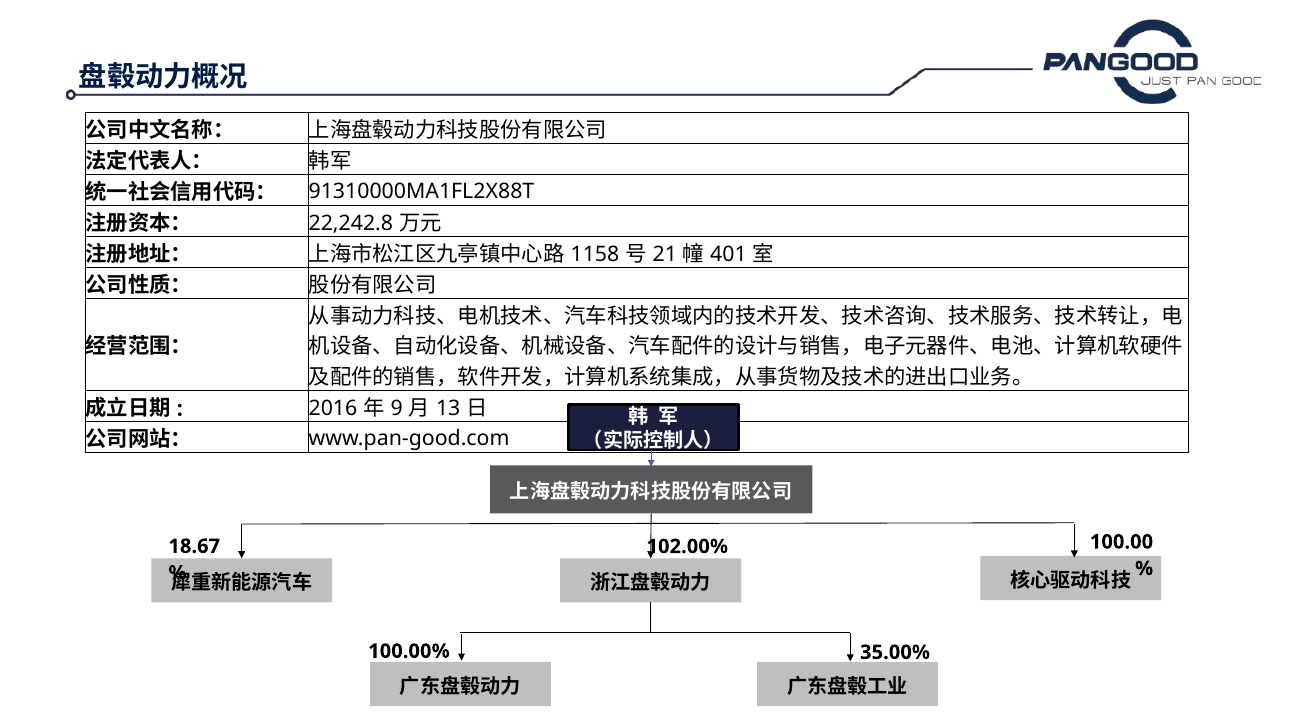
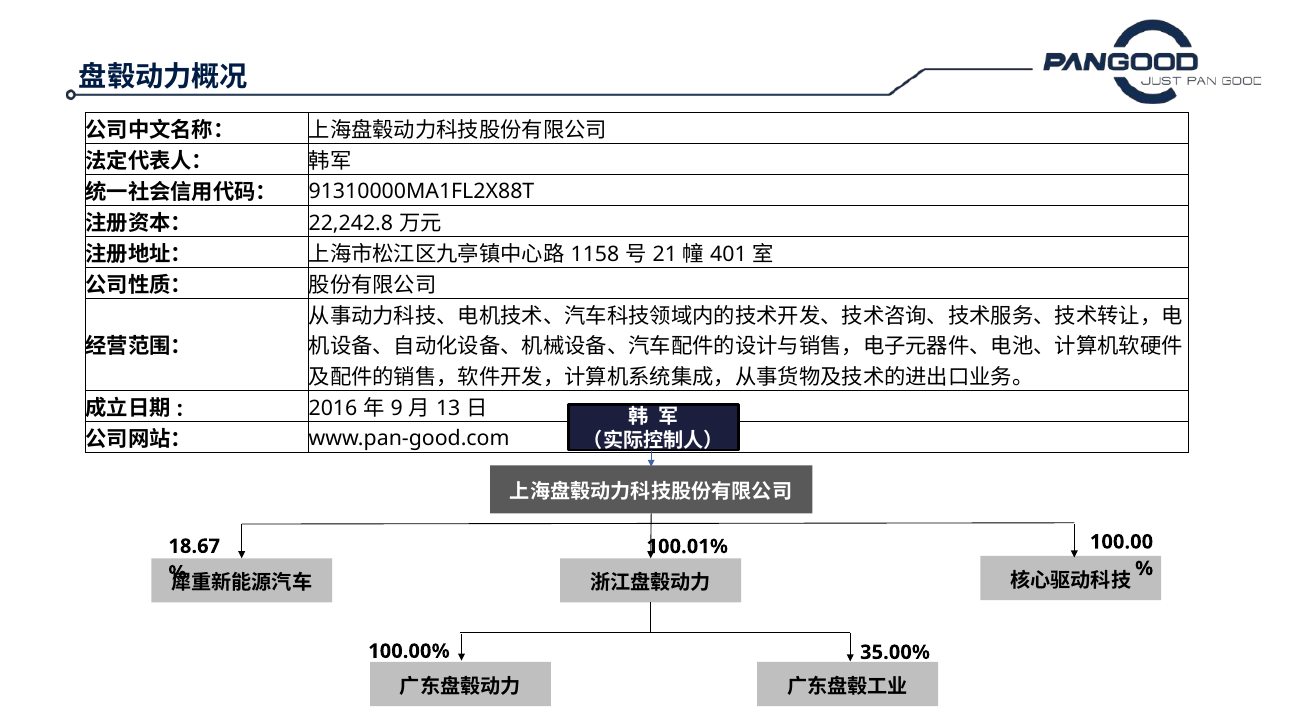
102.00%: 102.00% -> 100.01%
